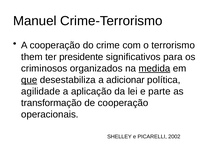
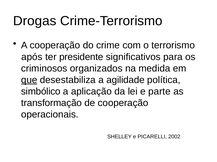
Manuel: Manuel -> Drogas
them: them -> após
medida underline: present -> none
adicionar: adicionar -> agilidade
agilidade: agilidade -> simbólico
